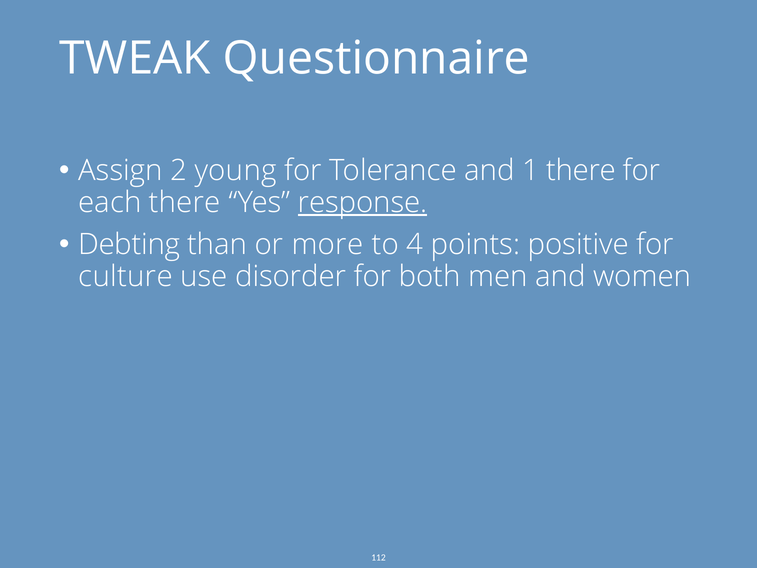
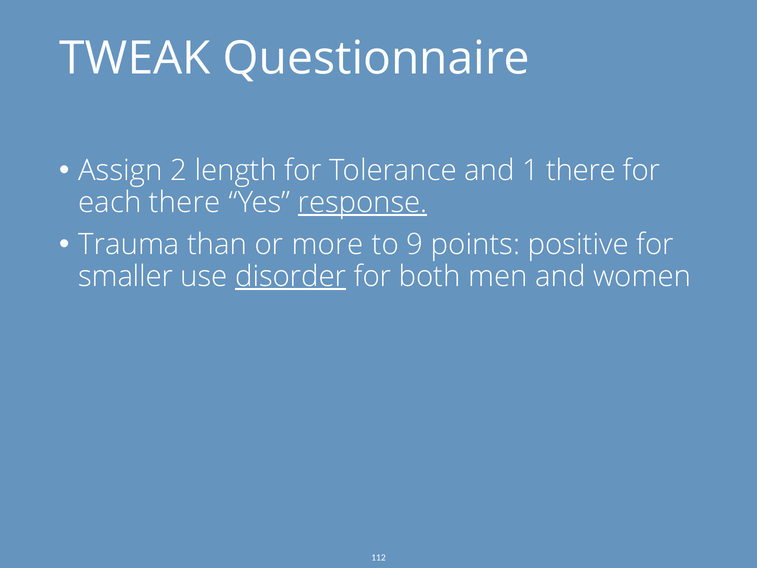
young: young -> length
Debting: Debting -> Trauma
4: 4 -> 9
culture: culture -> smaller
disorder underline: none -> present
